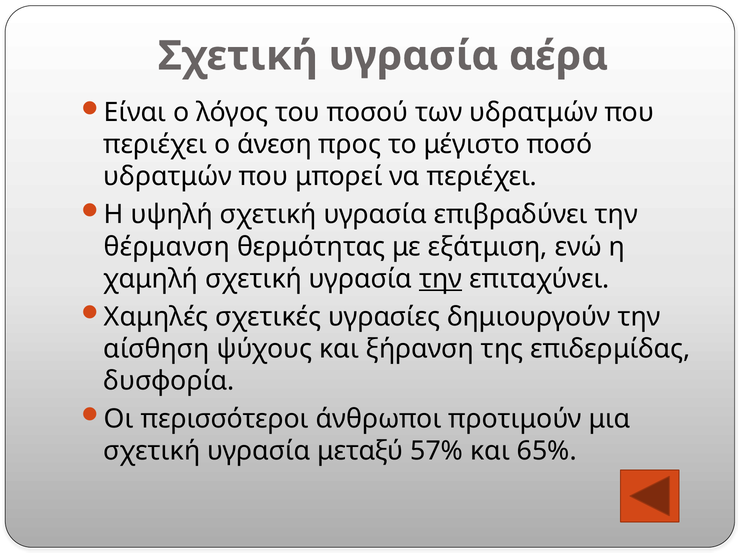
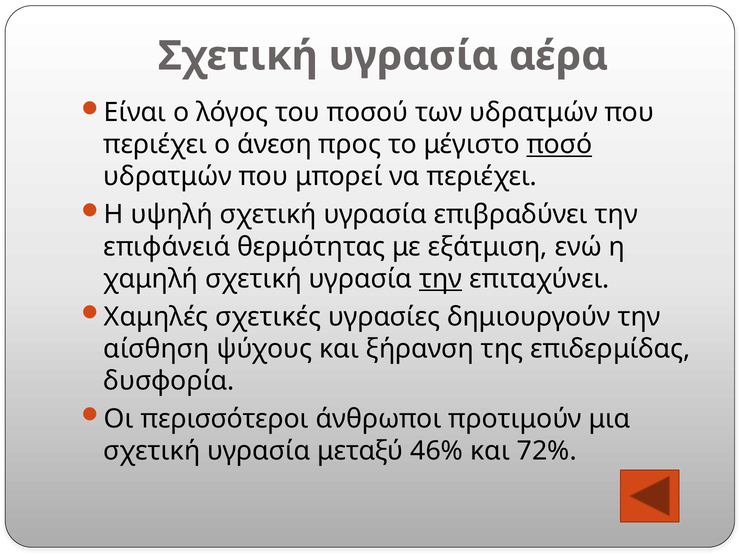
ποσό underline: none -> present
θέρμανση: θέρμανση -> επιφάνειά
57%: 57% -> 46%
65%: 65% -> 72%
